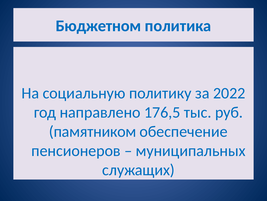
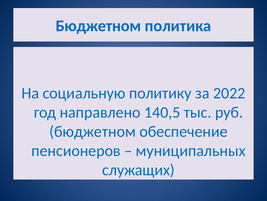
176,5: 176,5 -> 140,5
памятником at (93, 131): памятником -> бюджетном
